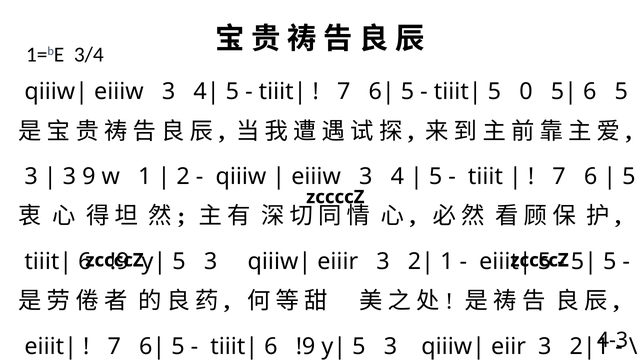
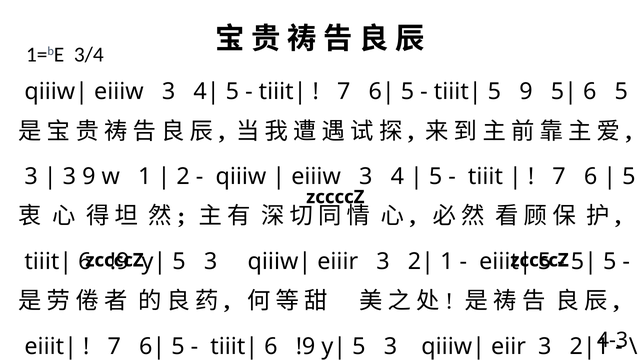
5 0: 0 -> 9
